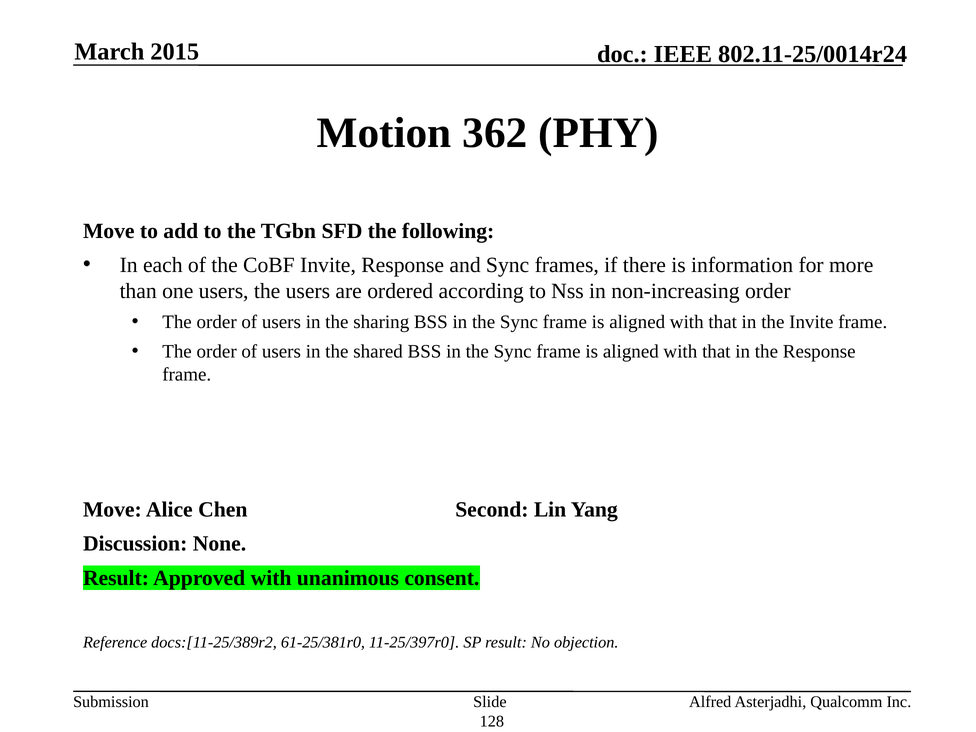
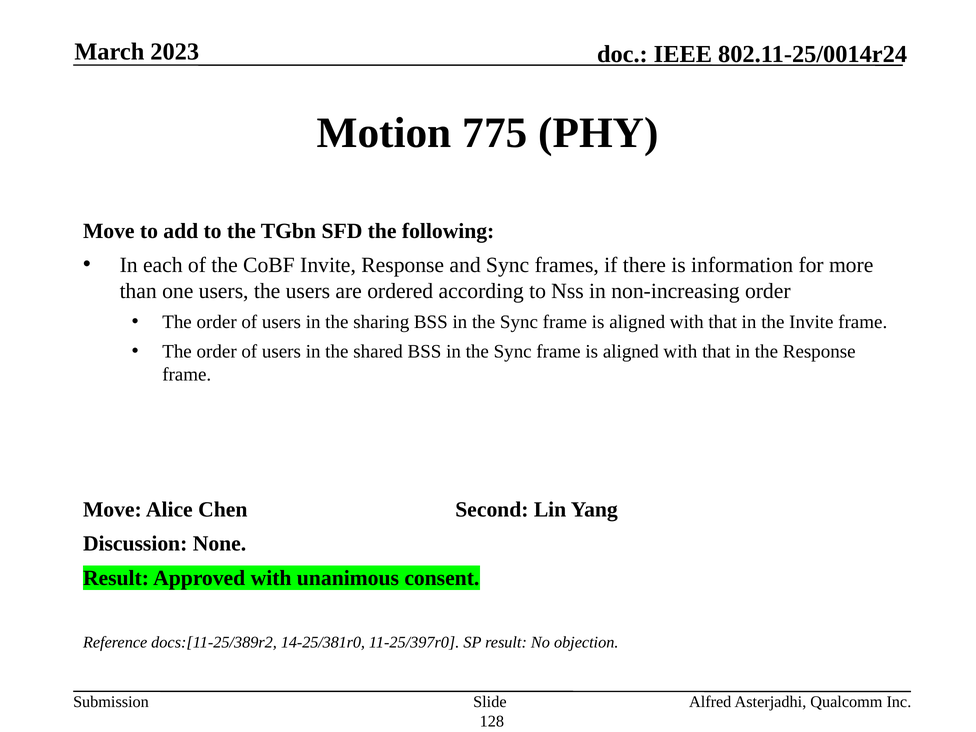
2015: 2015 -> 2023
362: 362 -> 775
61-25/381r0: 61-25/381r0 -> 14-25/381r0
